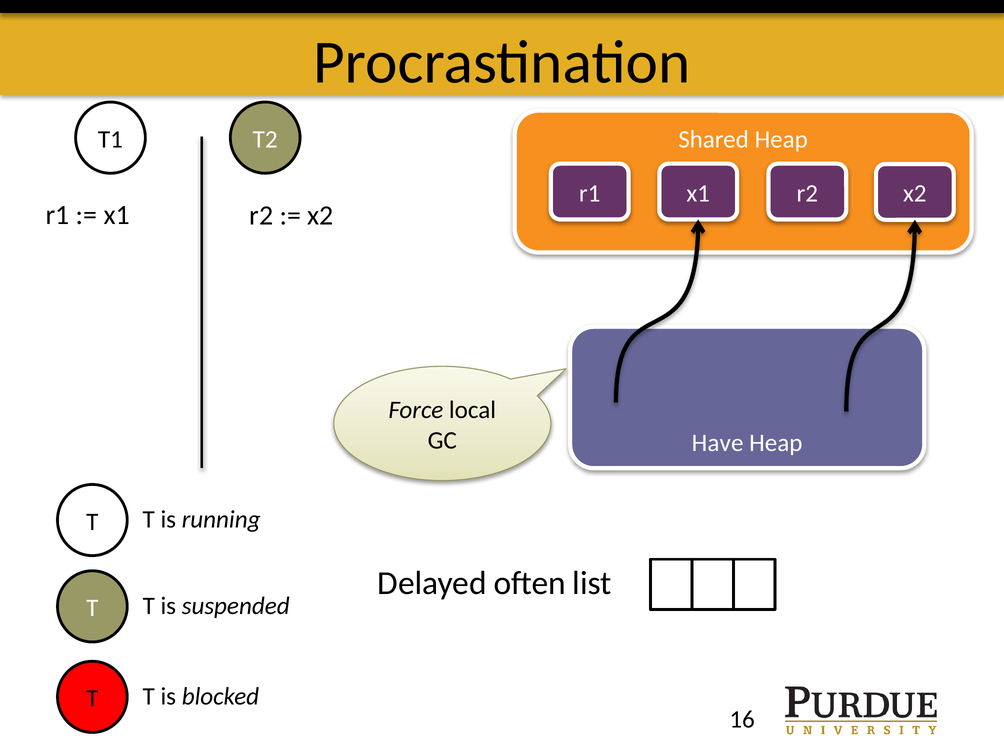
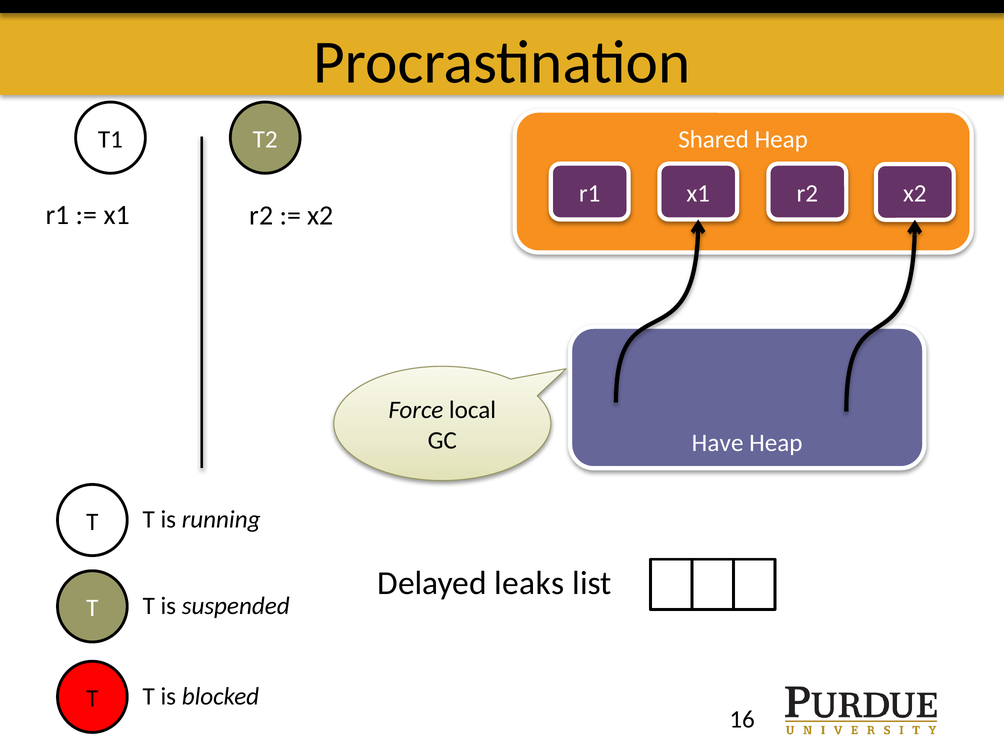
often: often -> leaks
